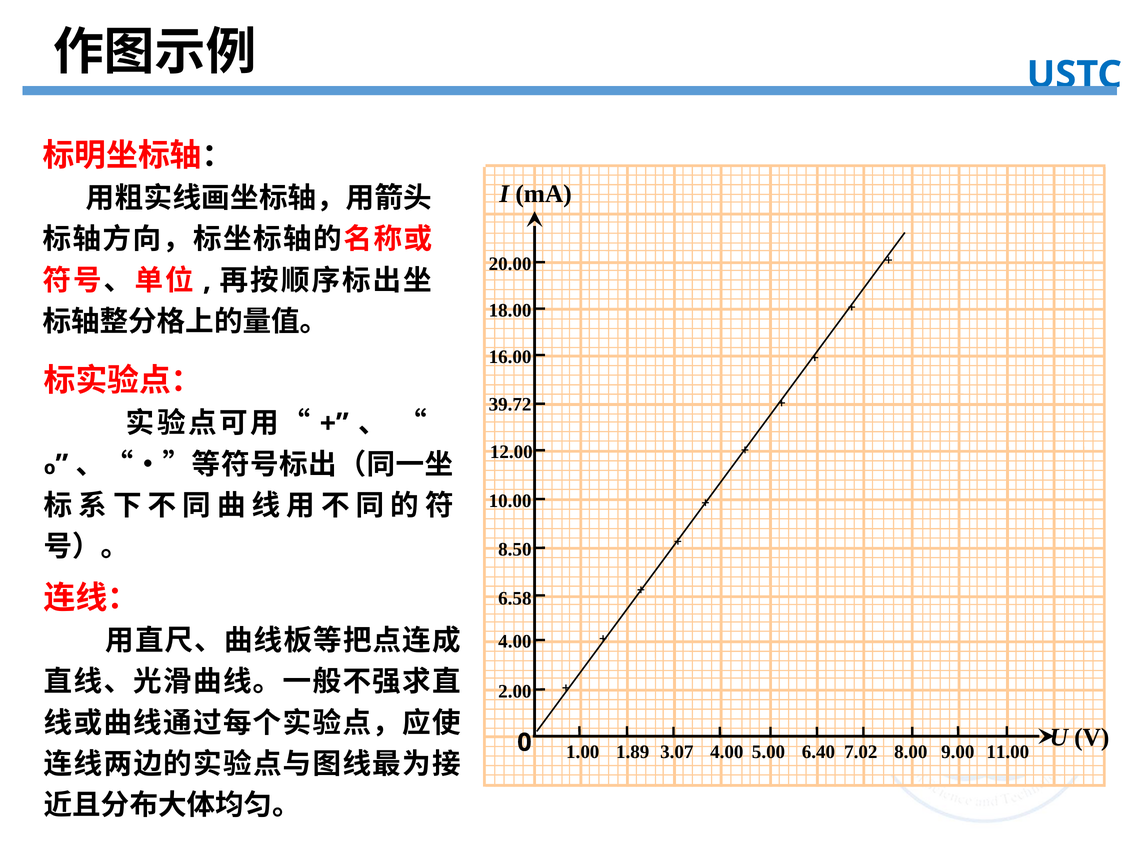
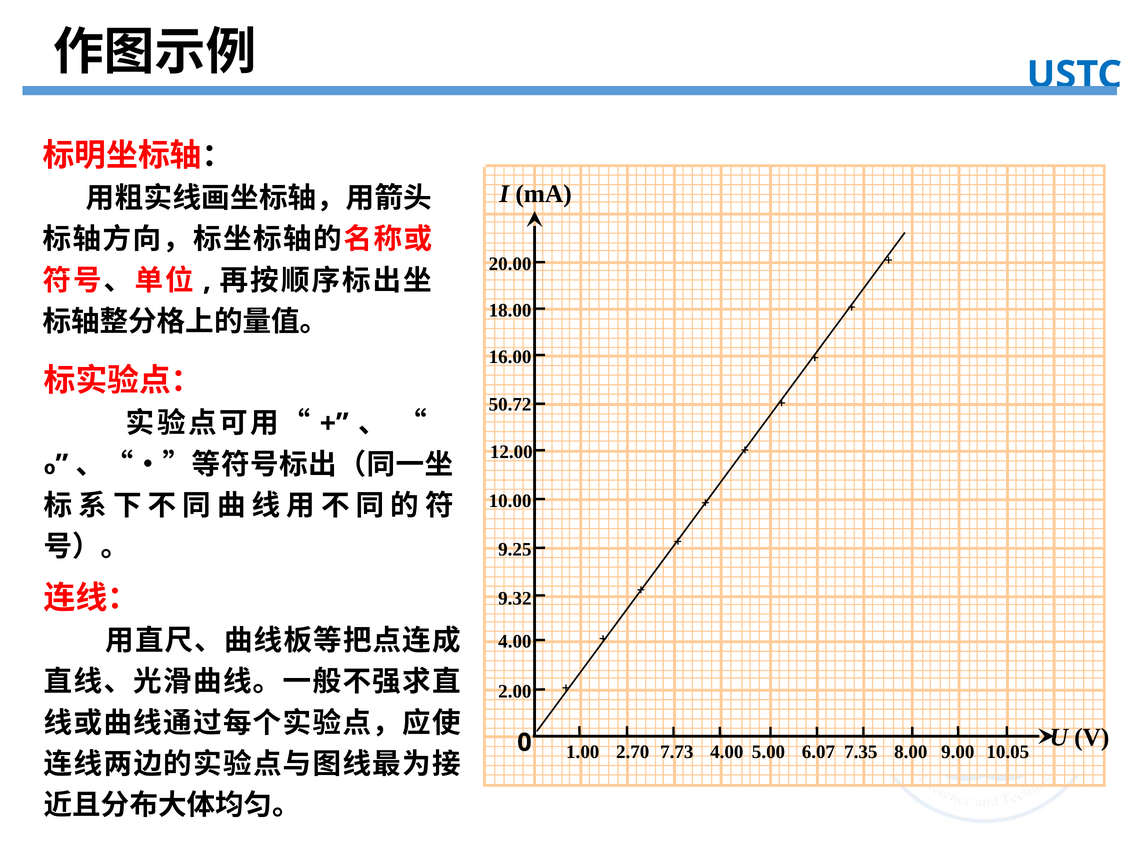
39.72: 39.72 -> 50.72
8.50: 8.50 -> 9.25
6.58: 6.58 -> 9.32
1.89: 1.89 -> 2.70
6.40: 6.40 -> 6.07
11.00: 11.00 -> 10.05
3.07: 3.07 -> 7.73
7.02: 7.02 -> 7.35
